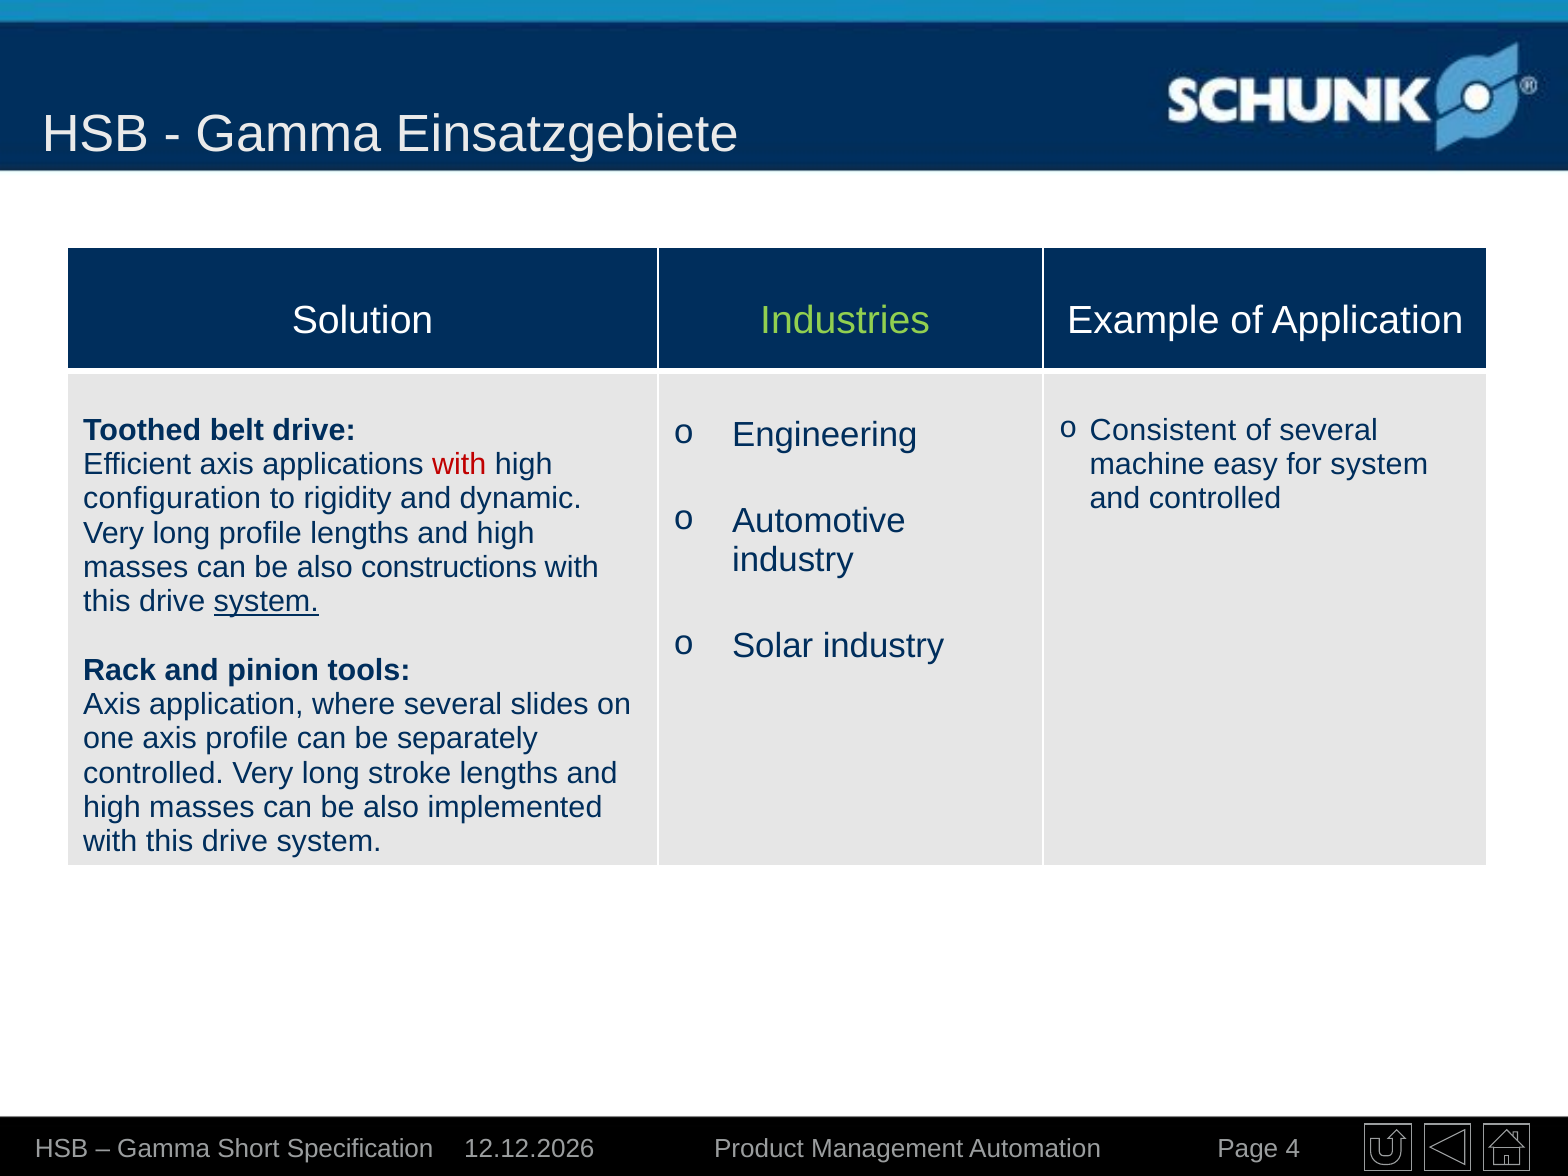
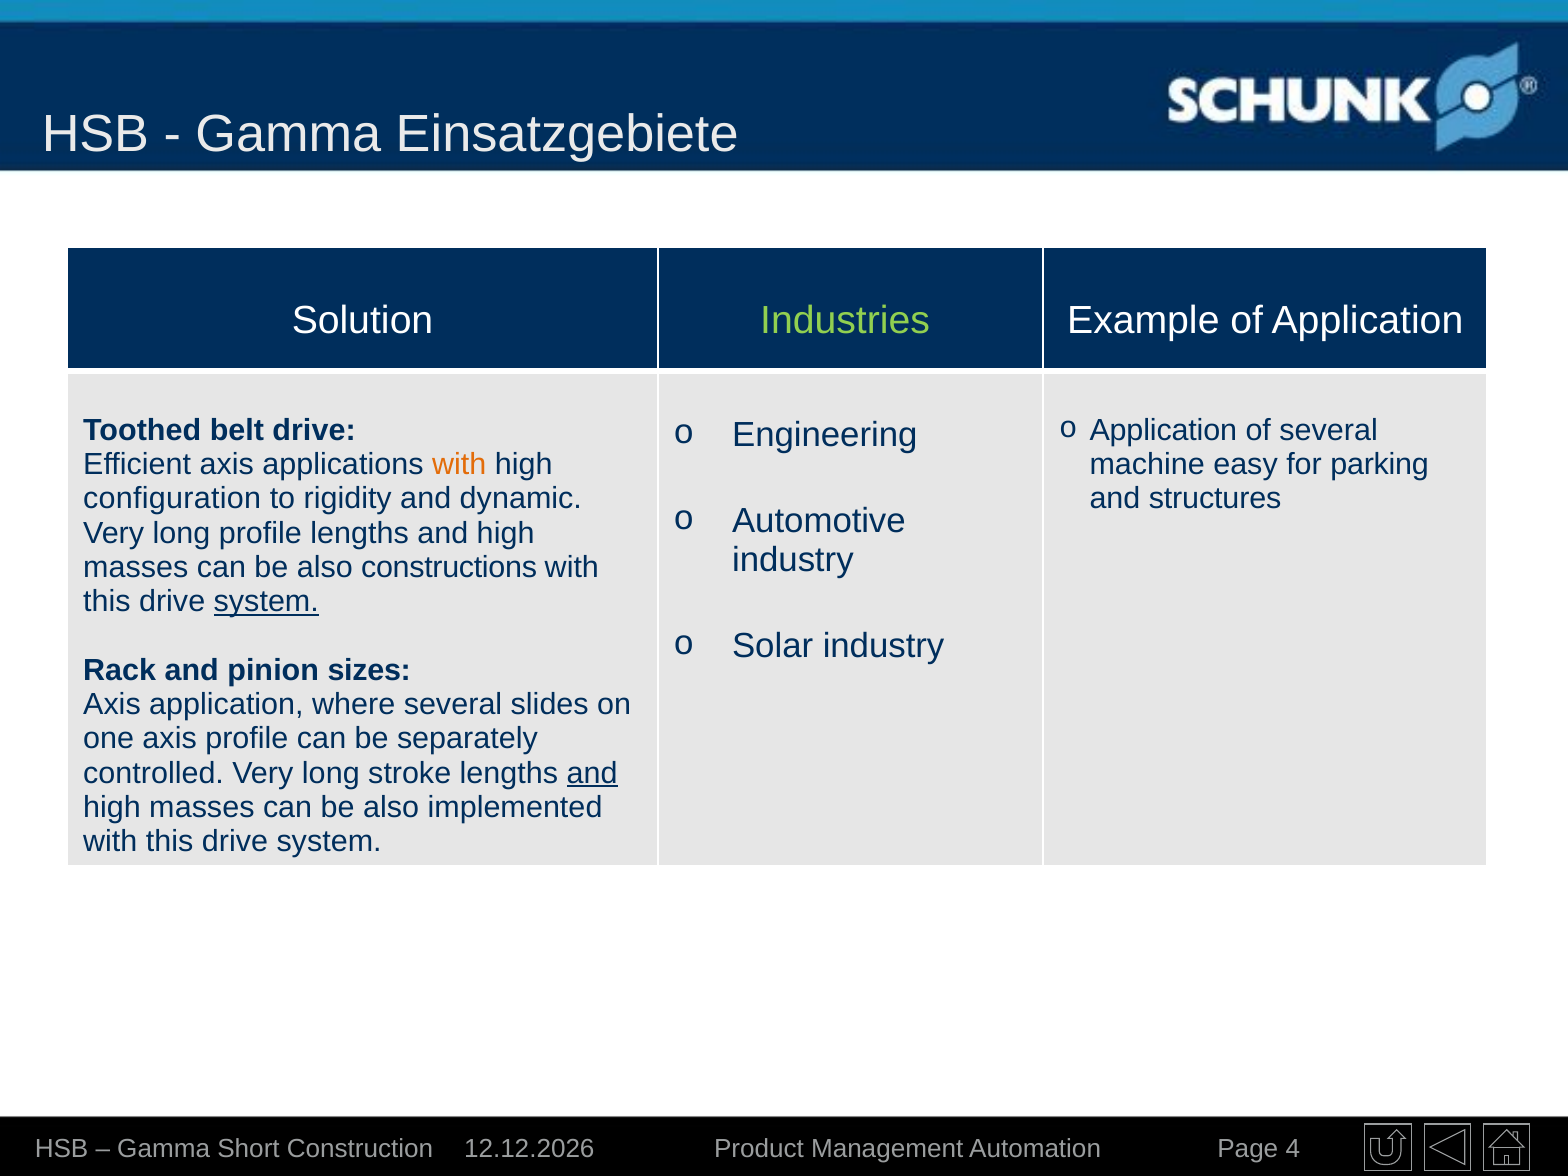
Consistent at (1163, 430): Consistent -> Application
with at (459, 465) colour: red -> orange
for system: system -> parking
and controlled: controlled -> structures
tools: tools -> sizes
and at (592, 773) underline: none -> present
Specification: Specification -> Construction
